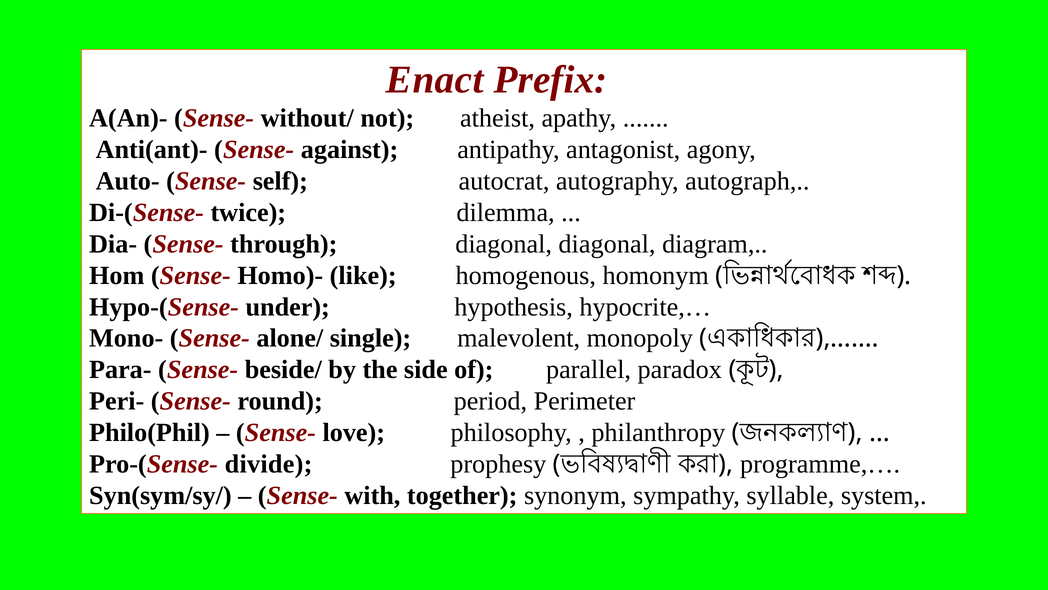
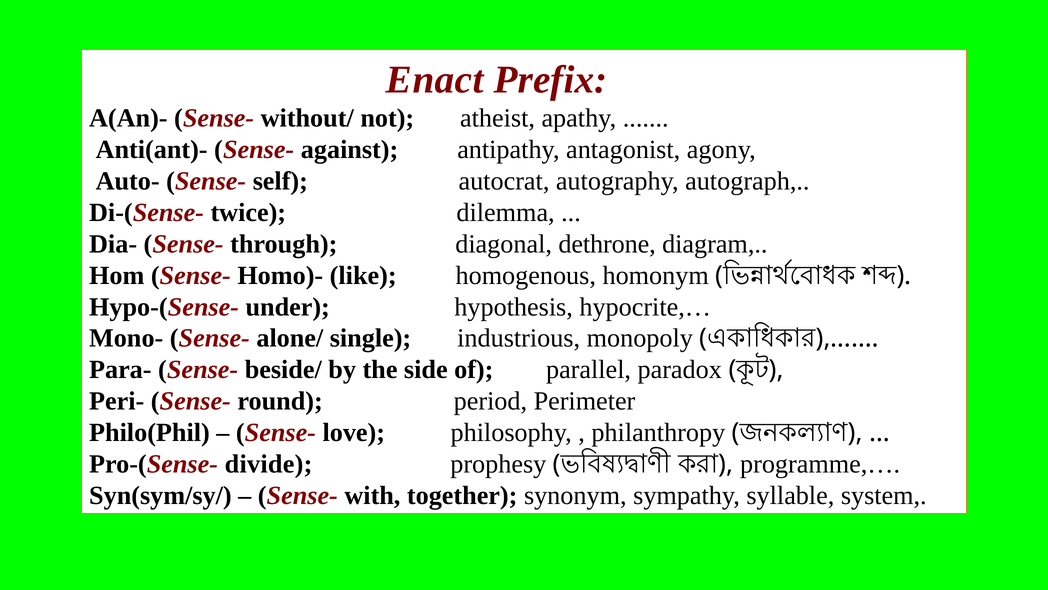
diagonal diagonal: diagonal -> dethrone
malevolent: malevolent -> industrious
